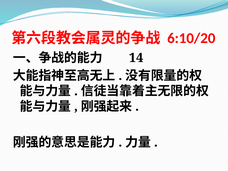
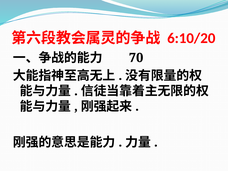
14: 14 -> 70
